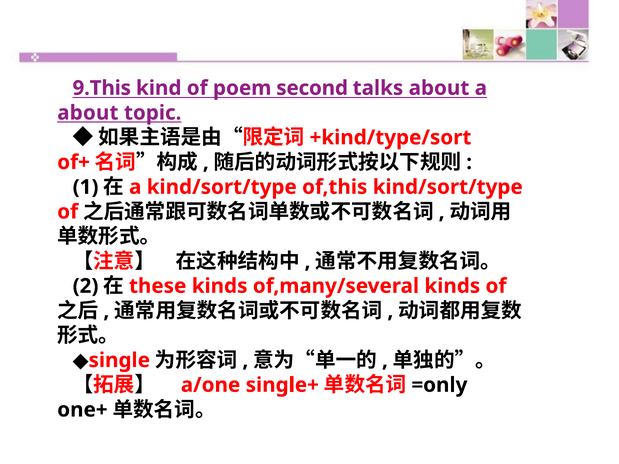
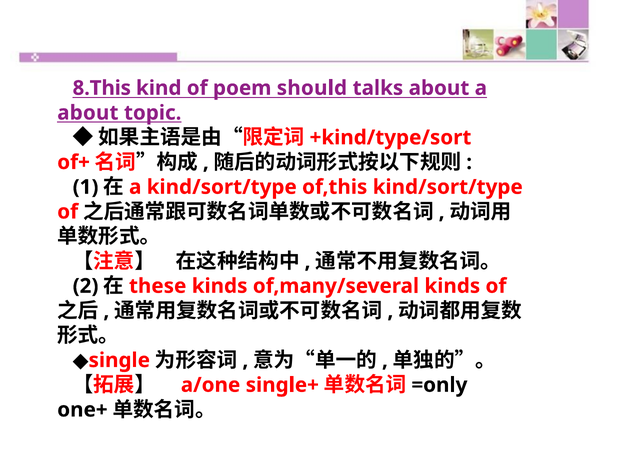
9.This: 9.This -> 8.This
second: second -> should
